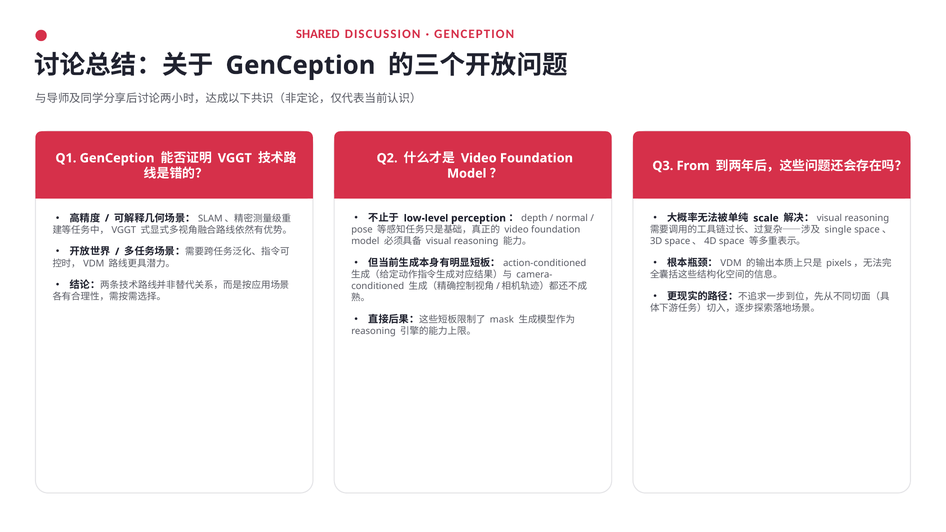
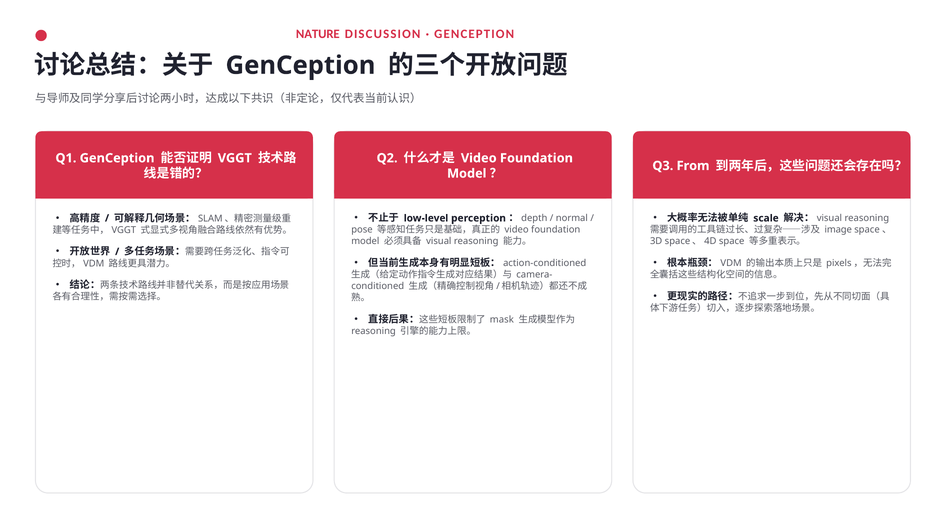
SHARED: SHARED -> NATURE
single: single -> image
